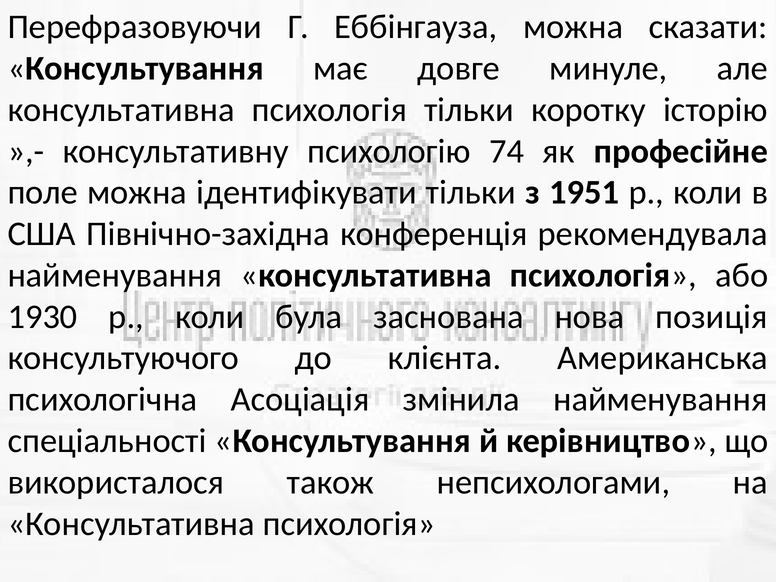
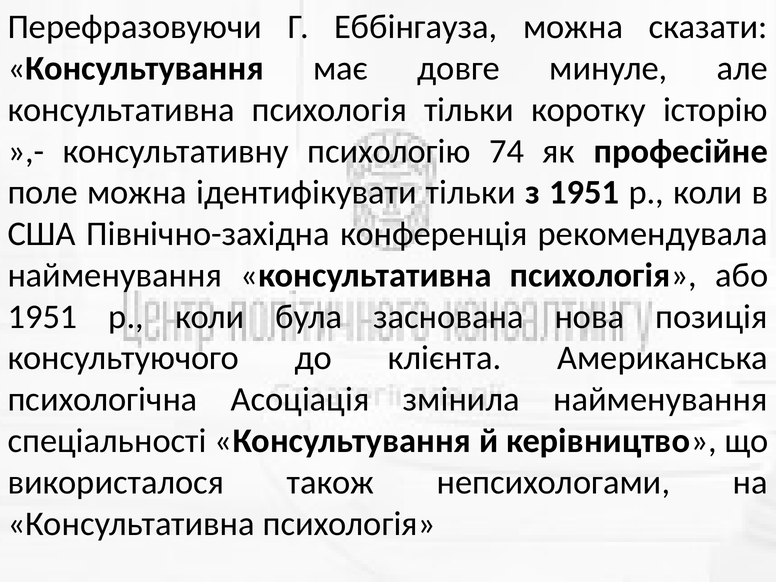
1930 at (43, 317): 1930 -> 1951
